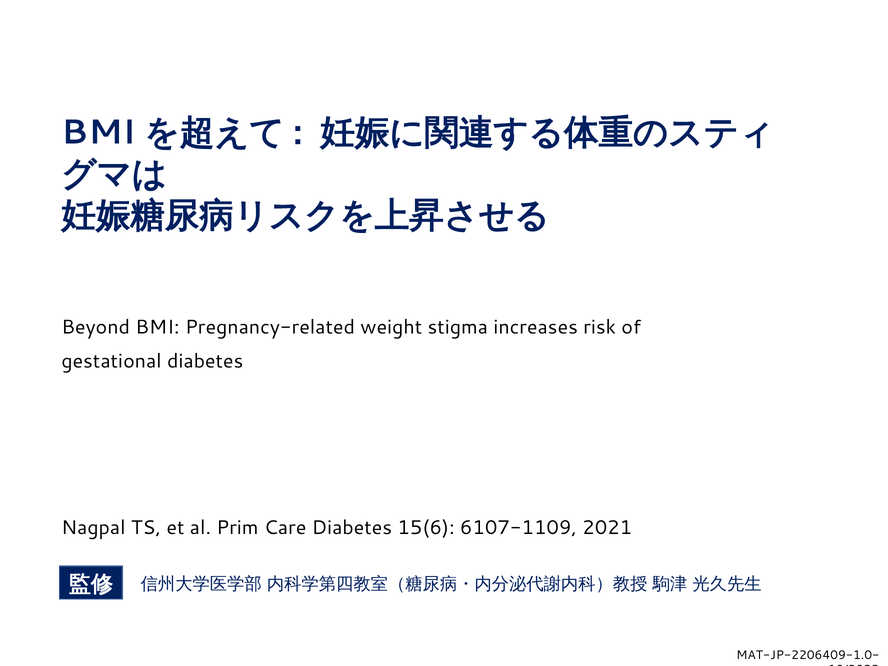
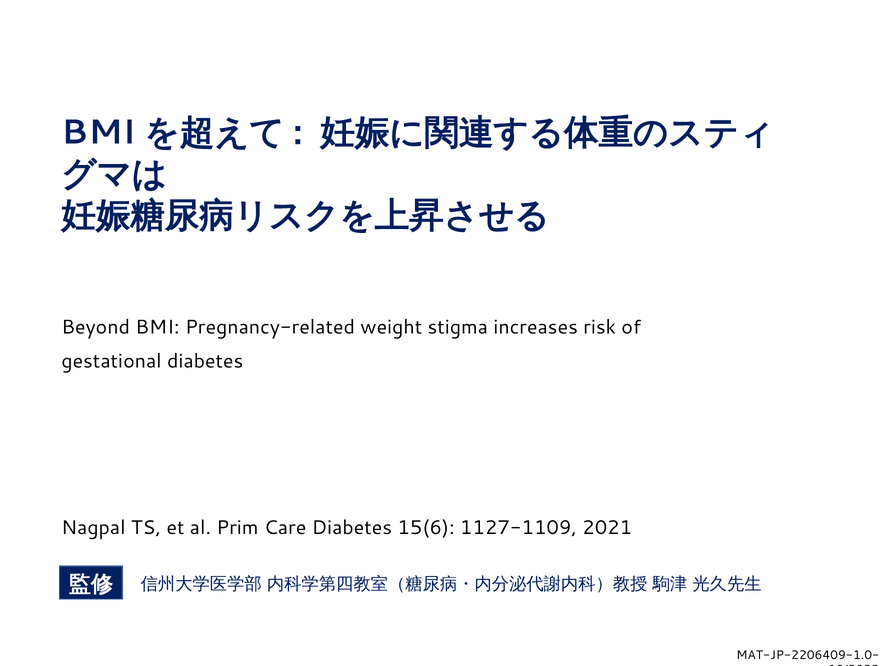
6107-1109: 6107-1109 -> 1127-1109
